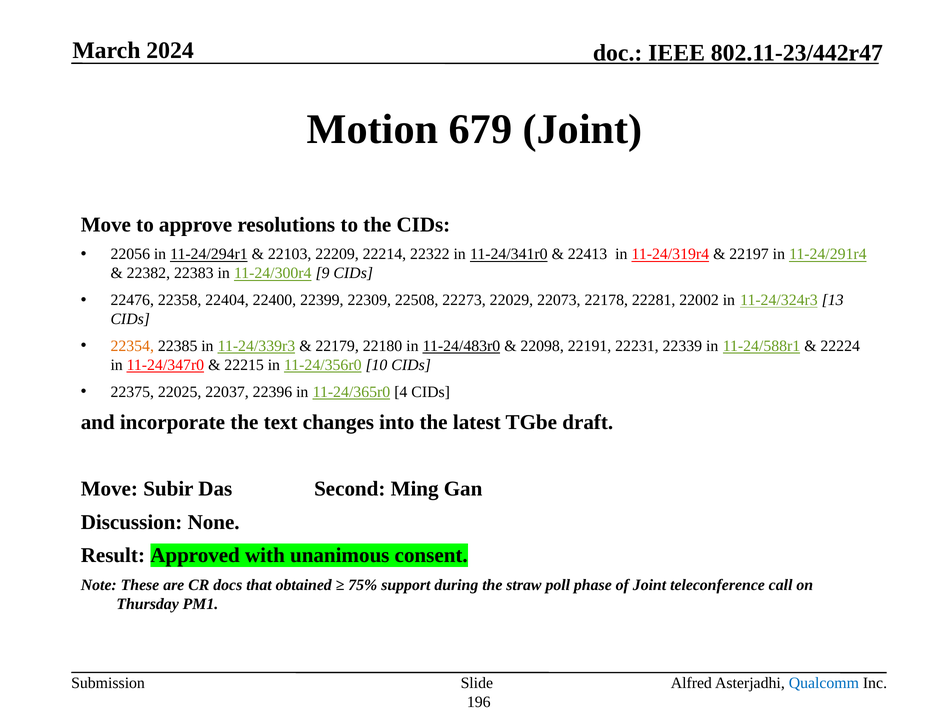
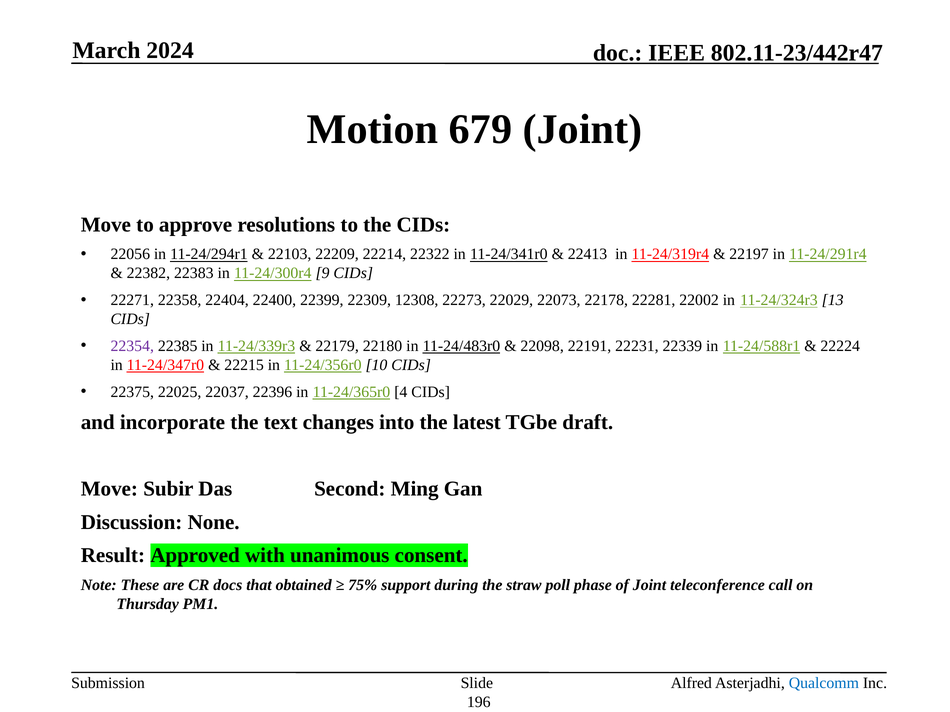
22476: 22476 -> 22271
22508: 22508 -> 12308
22354 colour: orange -> purple
